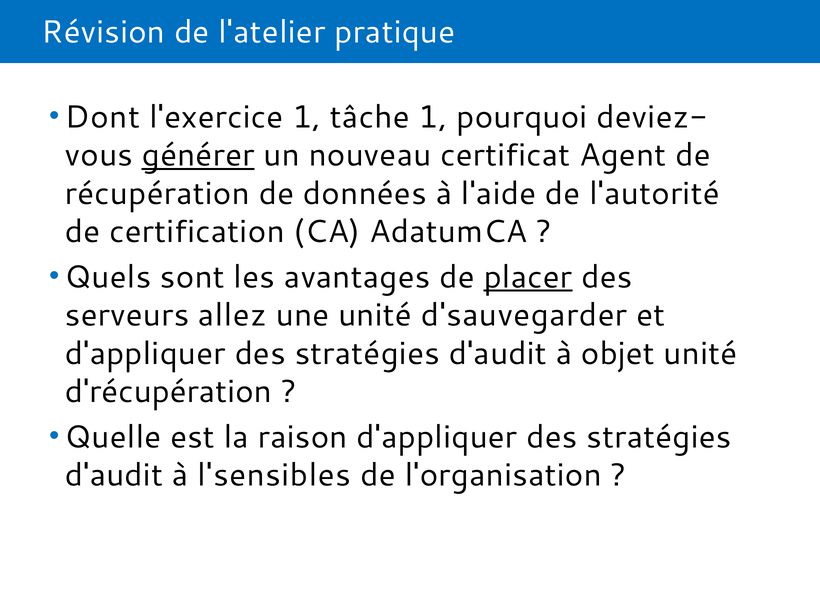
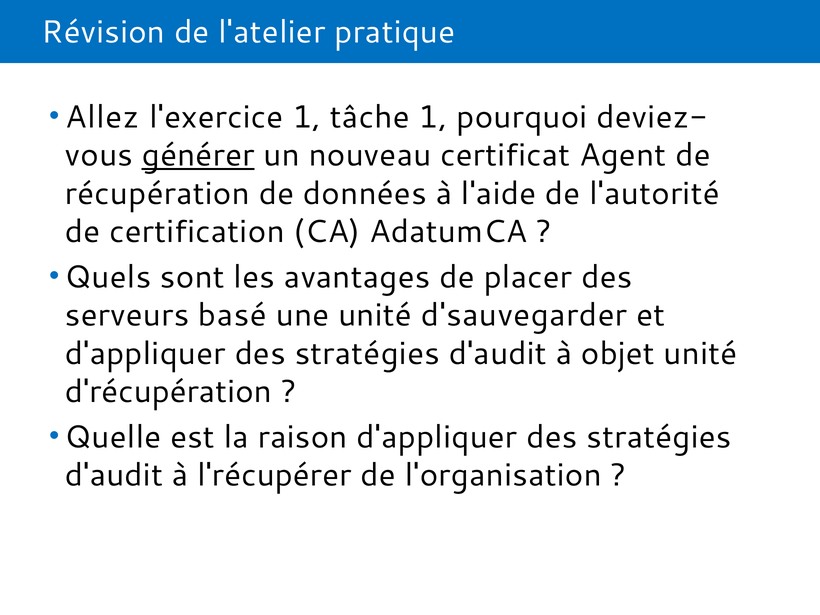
Dont: Dont -> Allez
placer underline: present -> none
allez: allez -> basé
l'sensibles: l'sensibles -> l'récupérer
